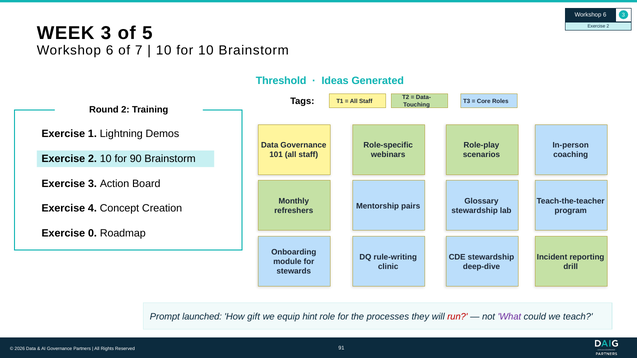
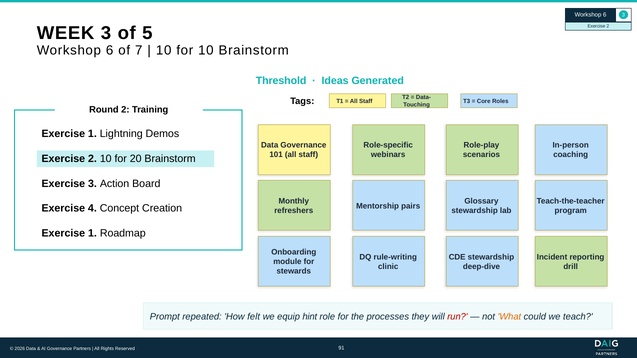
90: 90 -> 20
0 at (92, 233): 0 -> 1
launched: launched -> repeated
gift: gift -> felt
What colour: purple -> orange
